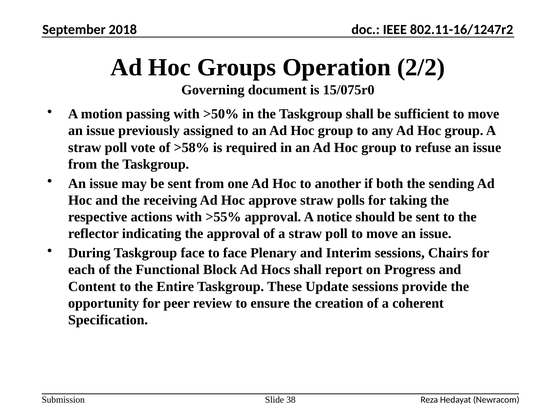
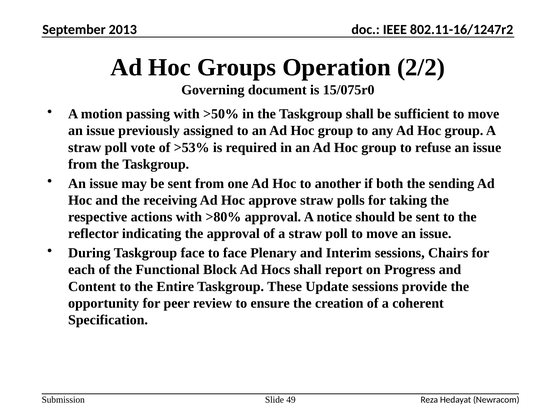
2018: 2018 -> 2013
>58%: >58% -> >53%
>55%: >55% -> >80%
38: 38 -> 49
